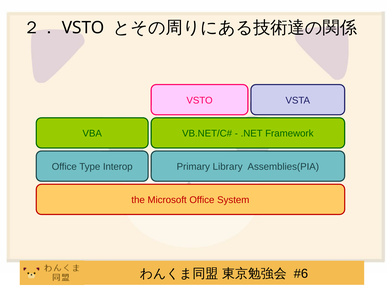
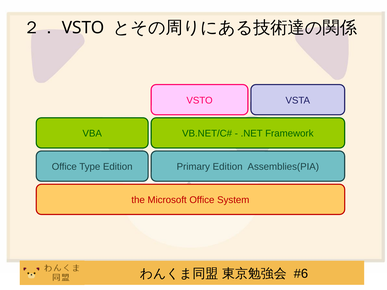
Type Interop: Interop -> Edition
Primary Library: Library -> Edition
